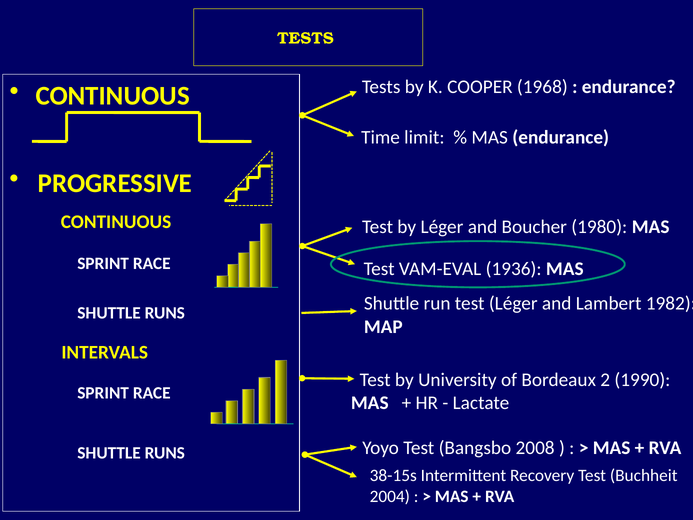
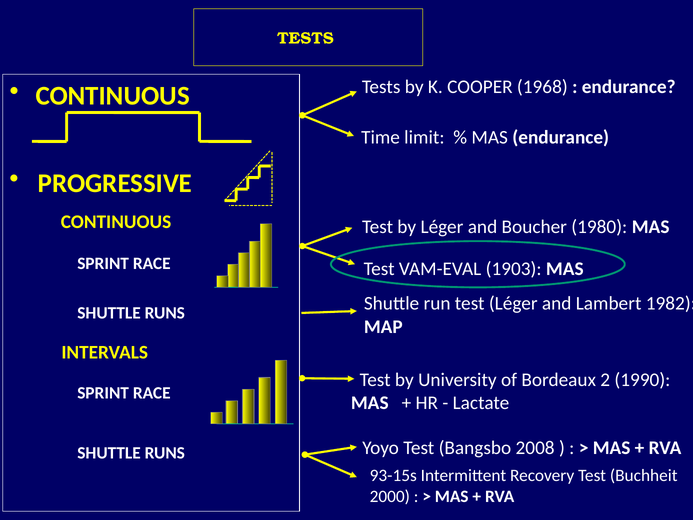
1936: 1936 -> 1903
38-15s: 38-15s -> 93-15s
2004: 2004 -> 2000
